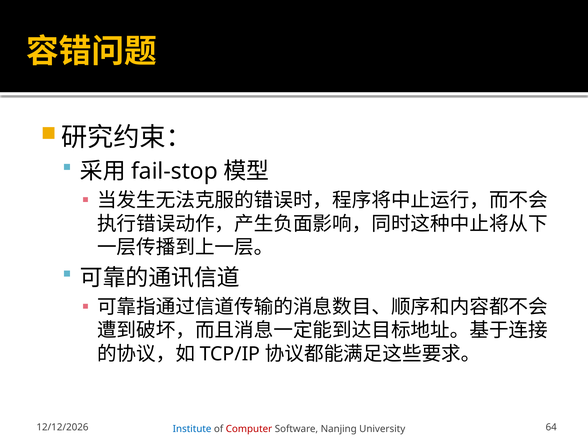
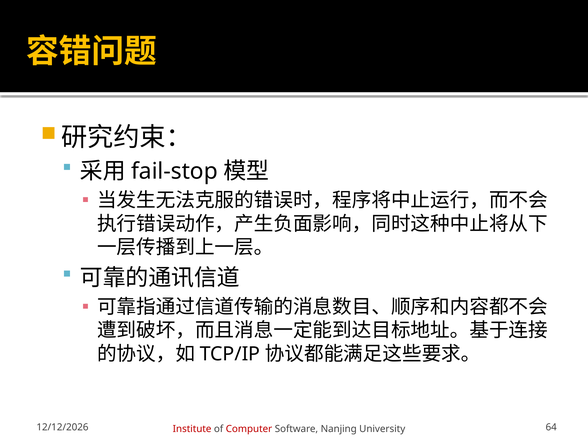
Institute colour: blue -> red
